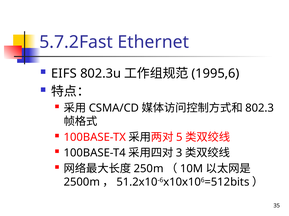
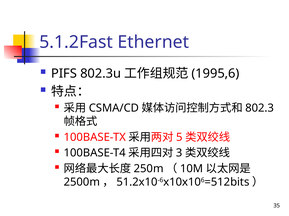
5.7.2Fast: 5.7.2Fast -> 5.1.2Fast
EIFS: EIFS -> PIFS
